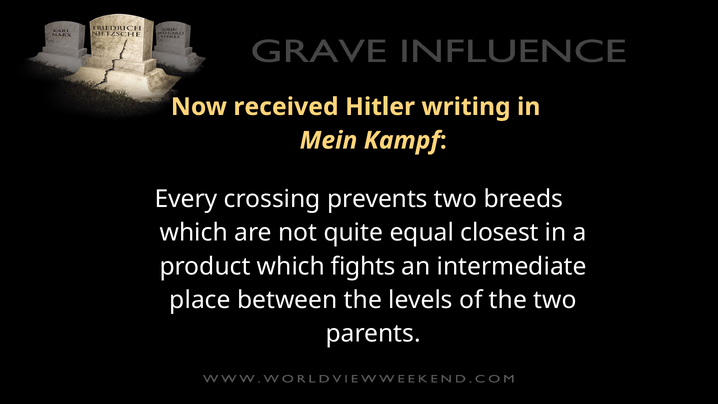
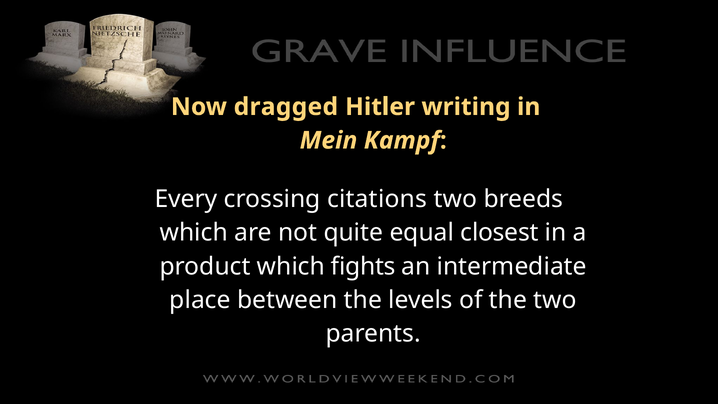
received: received -> dragged
prevents: prevents -> citations
